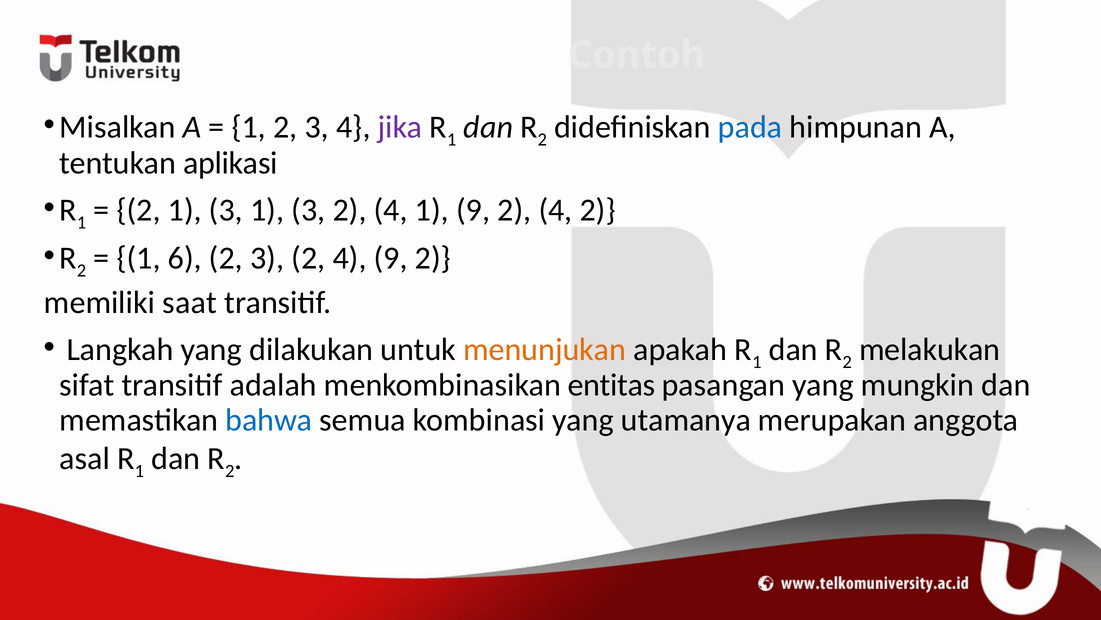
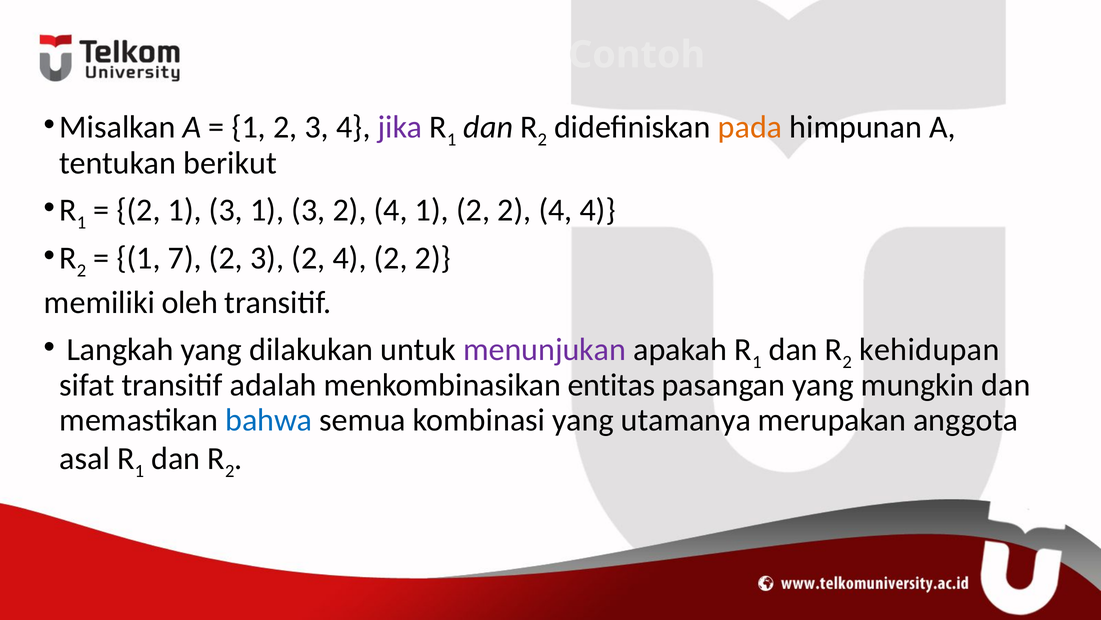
pada colour: blue -> orange
aplikasi: aplikasi -> berikut
4 1 9: 9 -> 2
4 2: 2 -> 4
6: 6 -> 7
4 9: 9 -> 2
saat: saat -> oleh
menunjukan colour: orange -> purple
melakukan: melakukan -> kehidupan
